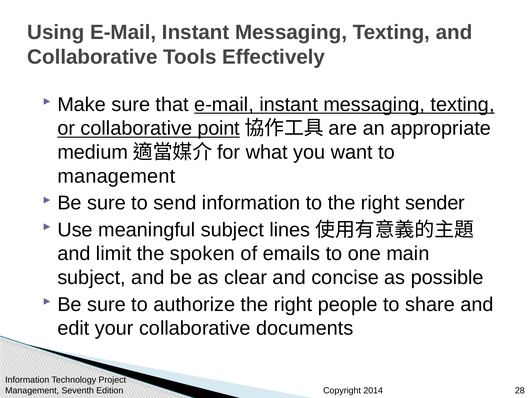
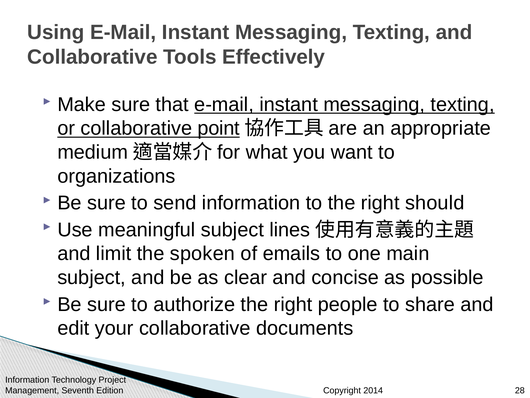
management at (116, 176): management -> organizations
sender: sender -> should
